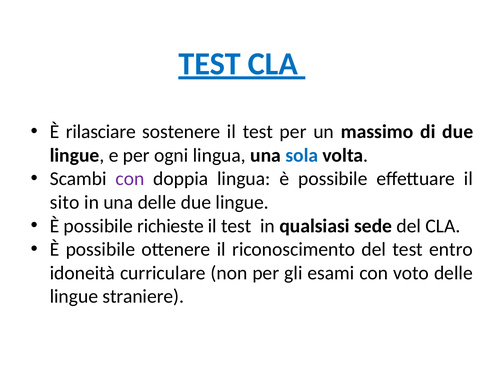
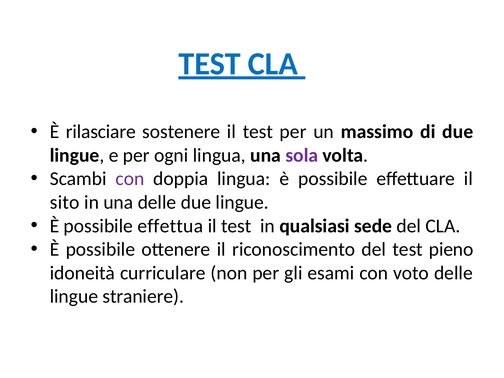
sola colour: blue -> purple
richieste: richieste -> effettua
entro: entro -> pieno
